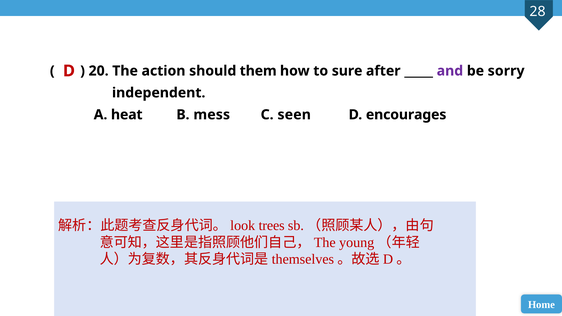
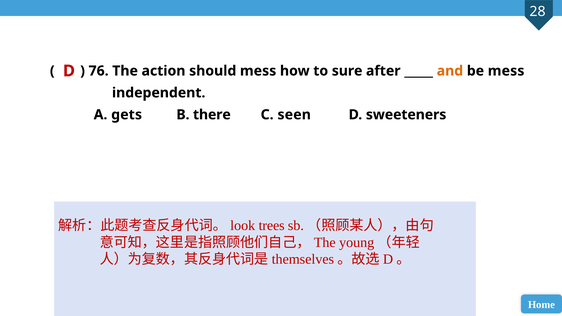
20: 20 -> 76
should them: them -> mess
and colour: purple -> orange
be sorry: sorry -> mess
heat: heat -> gets
mess: mess -> there
encourages: encourages -> sweeteners
